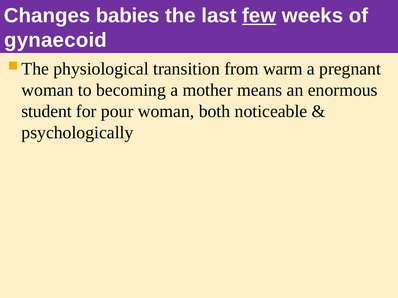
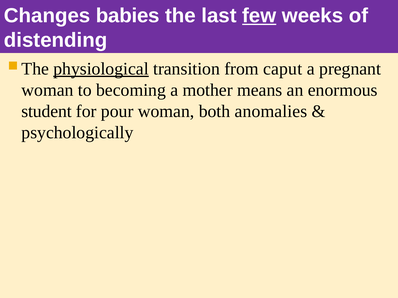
gynaecoid: gynaecoid -> distending
physiological underline: none -> present
warm: warm -> caput
noticeable: noticeable -> anomalies
